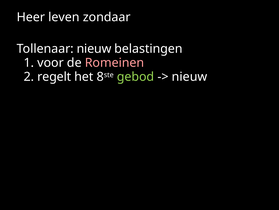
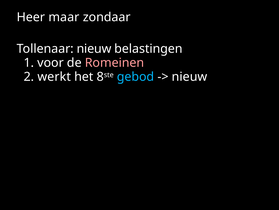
leven: leven -> maar
regelt: regelt -> werkt
gebod colour: light green -> light blue
